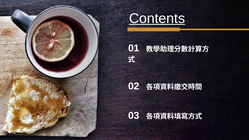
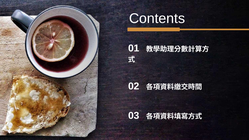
Contents underline: present -> none
